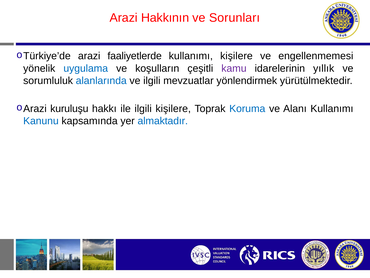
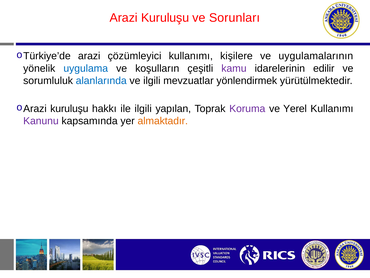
Arazi Hakkının: Hakkının -> Kuruluşu
faaliyetlerde: faaliyetlerde -> çözümleyici
engellenmemesi: engellenmemesi -> uygulamalarının
yıllık: yıllık -> edilir
ilgili kişilere: kişilere -> yapılan
Koruma colour: blue -> purple
Alanı: Alanı -> Yerel
Kanunu colour: blue -> purple
almaktadır colour: blue -> orange
